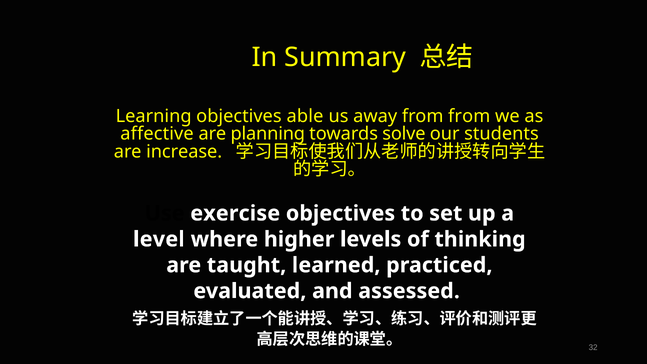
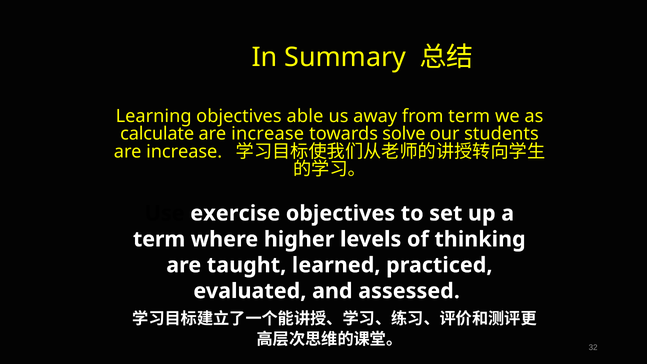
from from: from -> term
affective: affective -> calculate
planning at (268, 134): planning -> increase
level at (159, 239): level -> term
